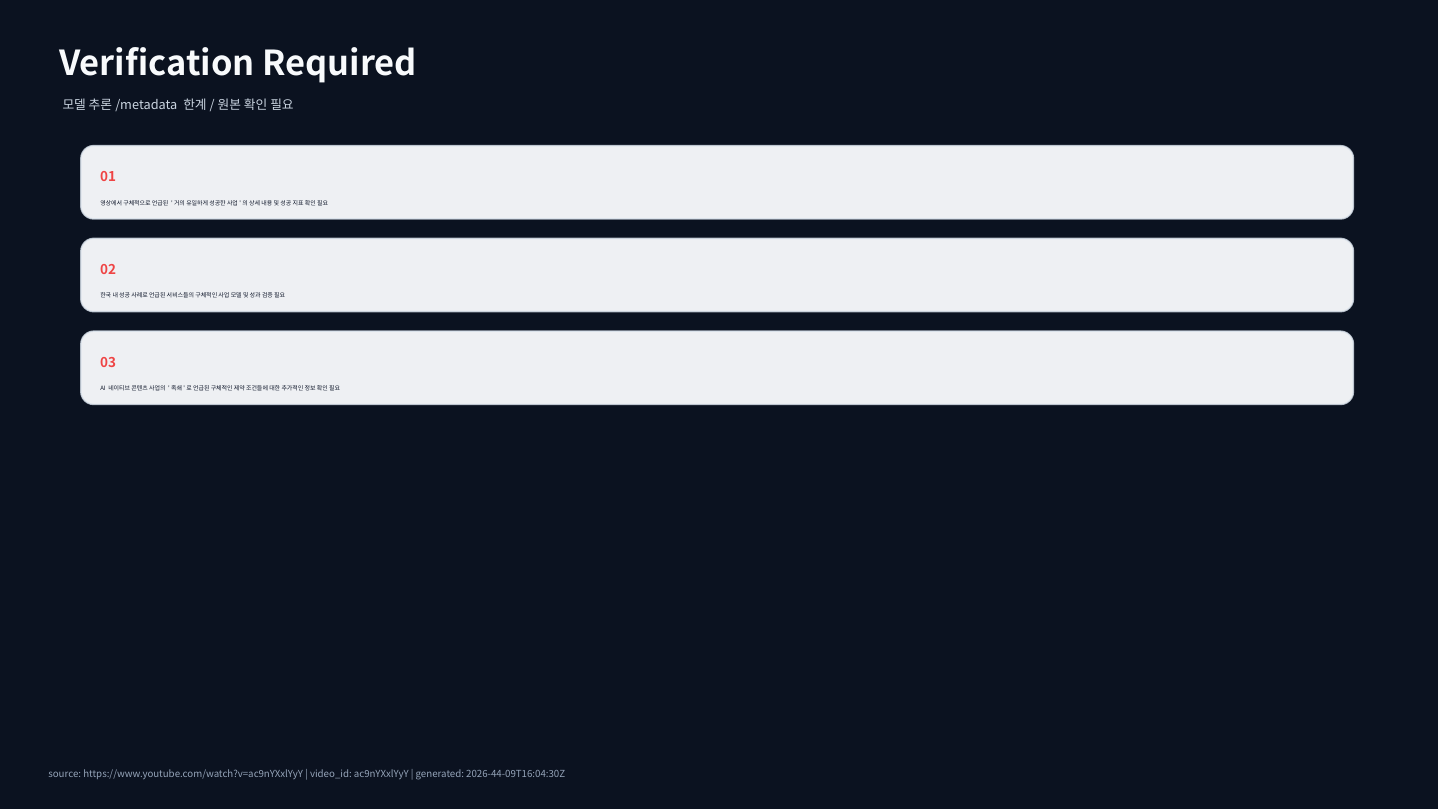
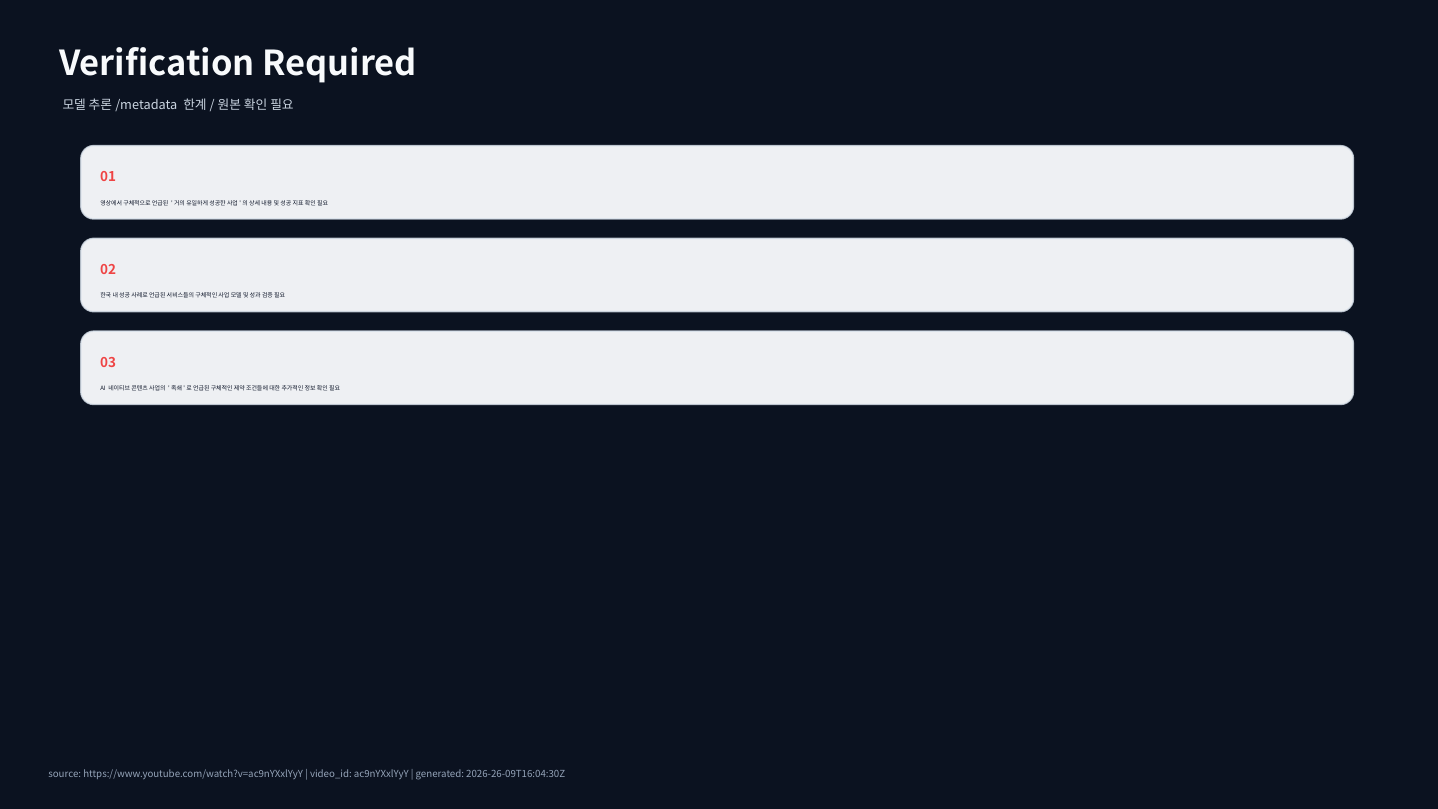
2026-44-09T16:04:30Z: 2026-44-09T16:04:30Z -> 2026-26-09T16:04:30Z
